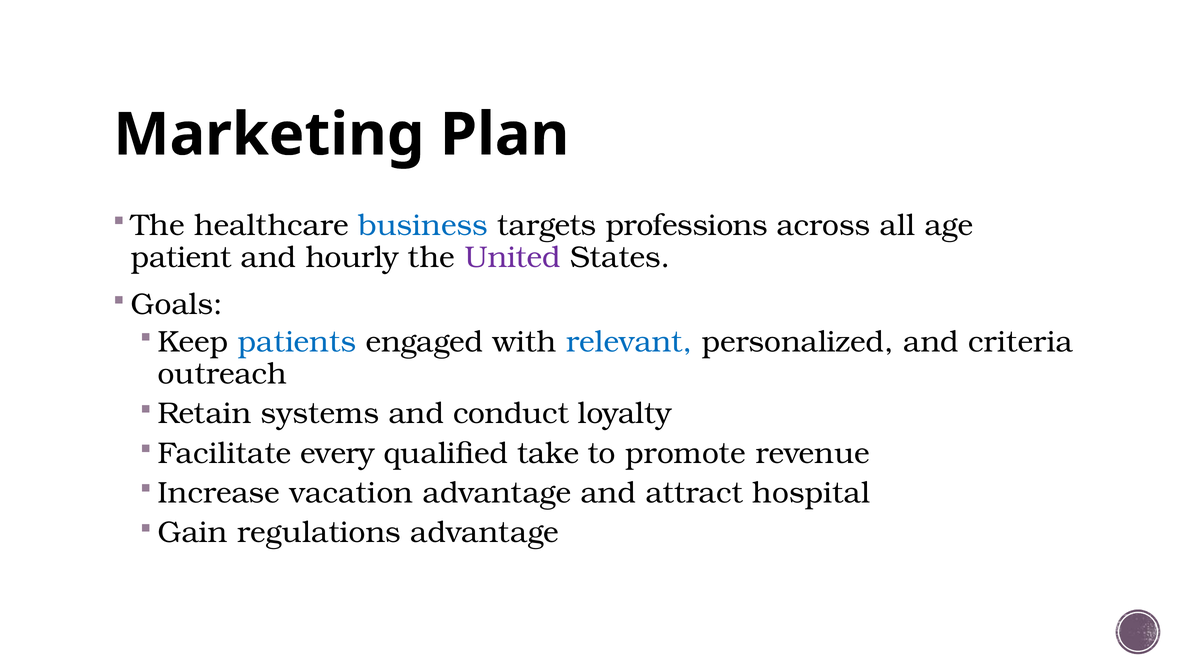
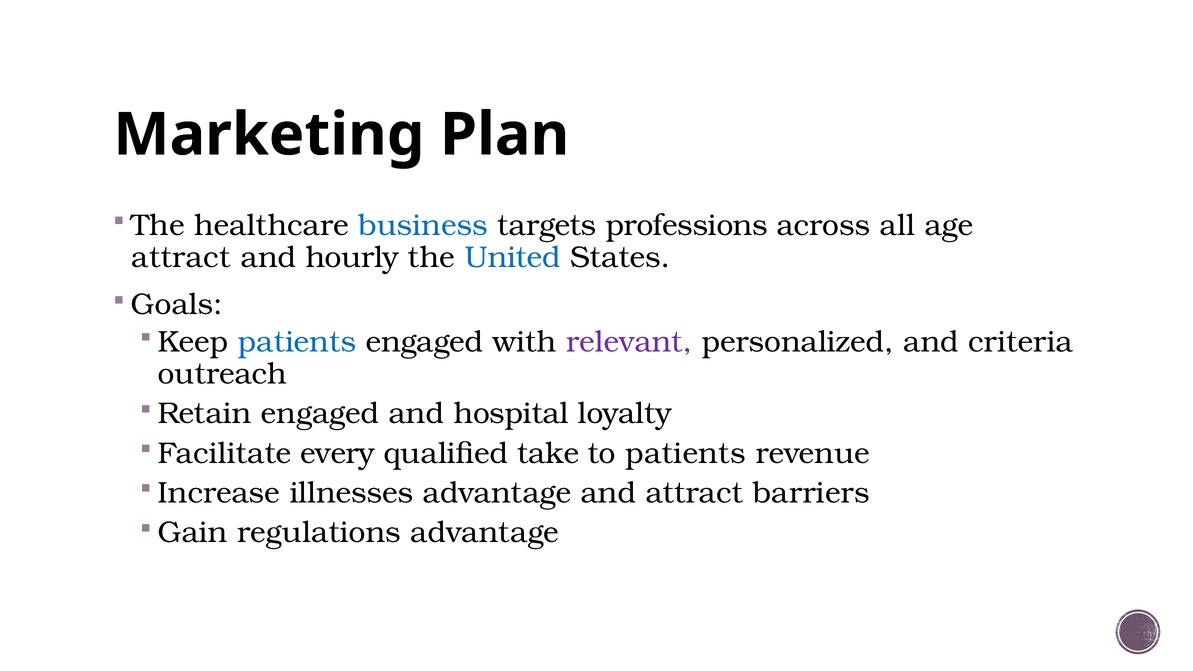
patient at (181, 258): patient -> attract
United colour: purple -> blue
relevant colour: blue -> purple
systems at (320, 414): systems -> engaged
conduct: conduct -> hospital
to promote: promote -> patients
vacation: vacation -> illnesses
hospital: hospital -> barriers
